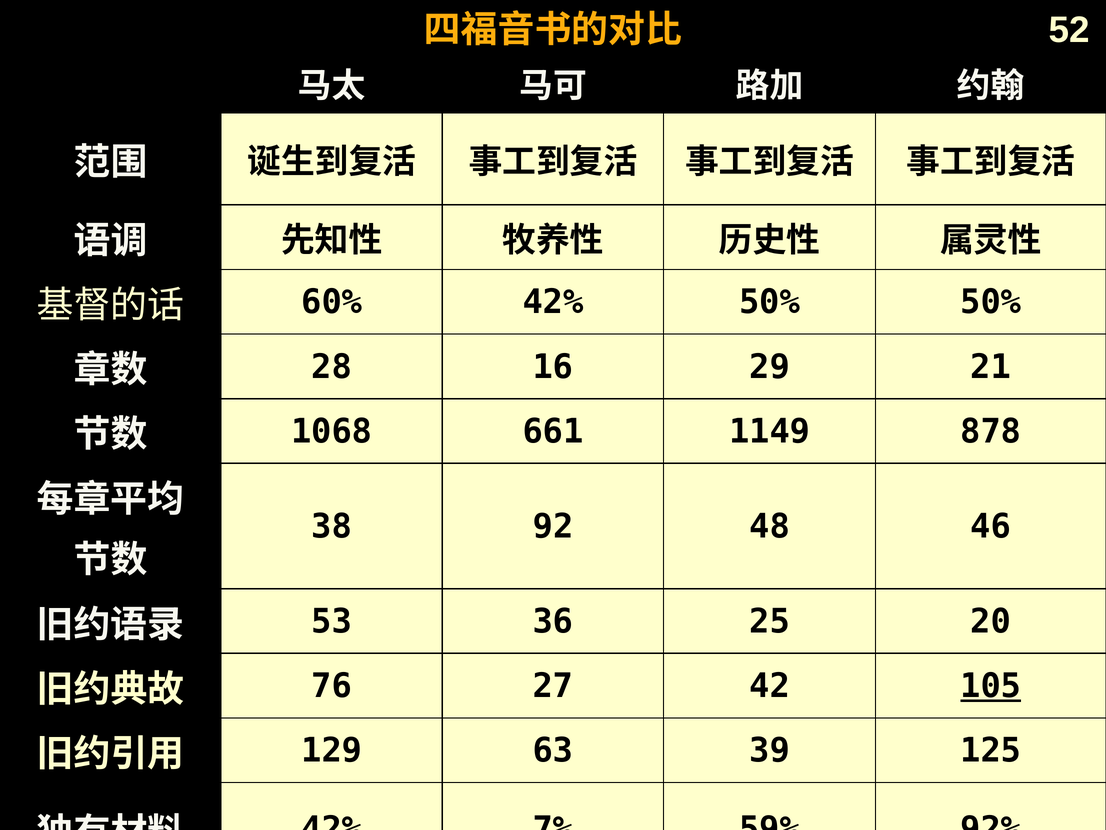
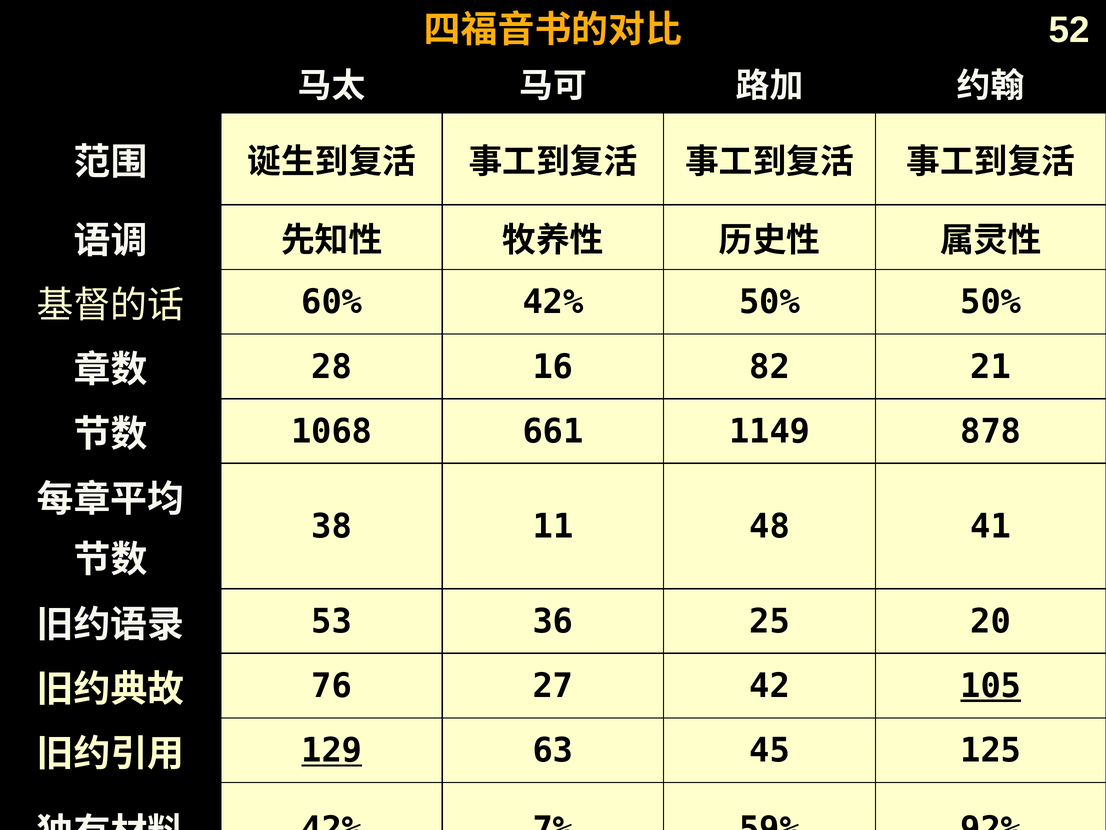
29: 29 -> 82
92: 92 -> 11
46: 46 -> 41
129 underline: none -> present
39: 39 -> 45
